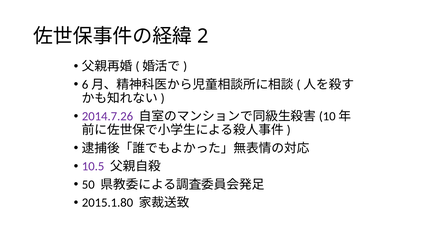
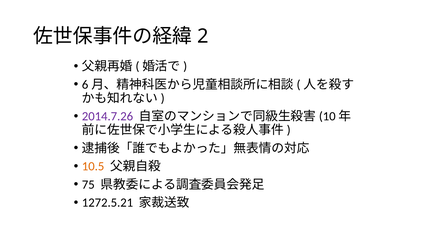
10.5 colour: purple -> orange
50: 50 -> 75
2015.1.80: 2015.1.80 -> 1272.5.21
